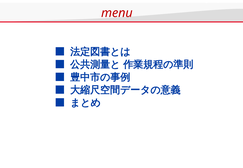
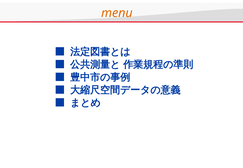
menu colour: red -> orange
